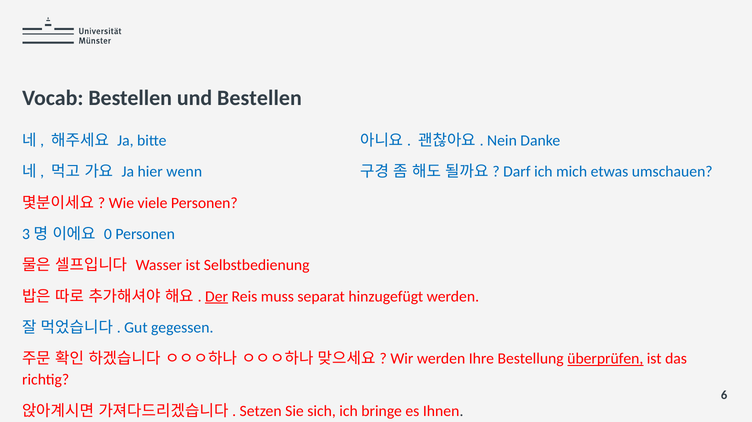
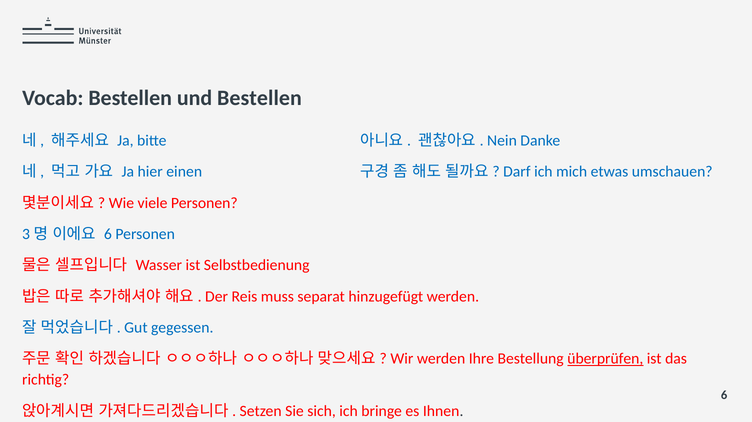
wenn: wenn -> einen
0 at (108, 234): 0 -> 6
Der underline: present -> none
